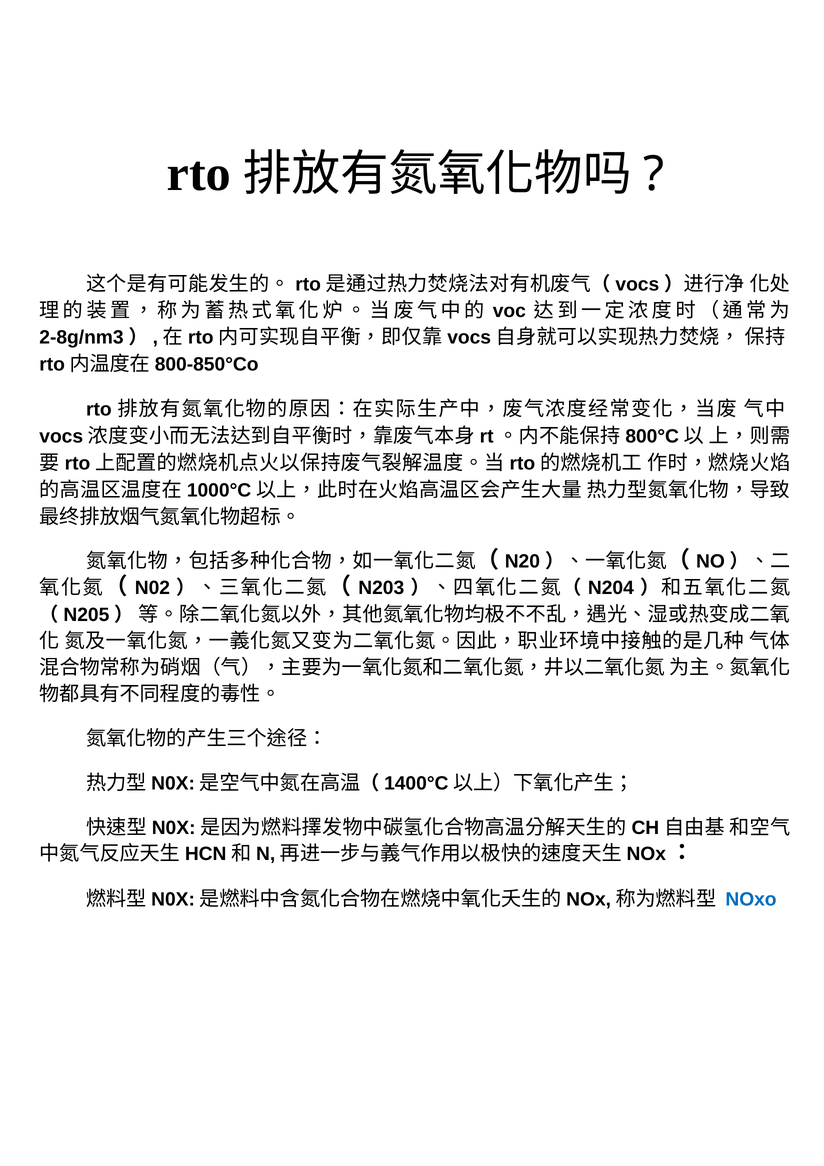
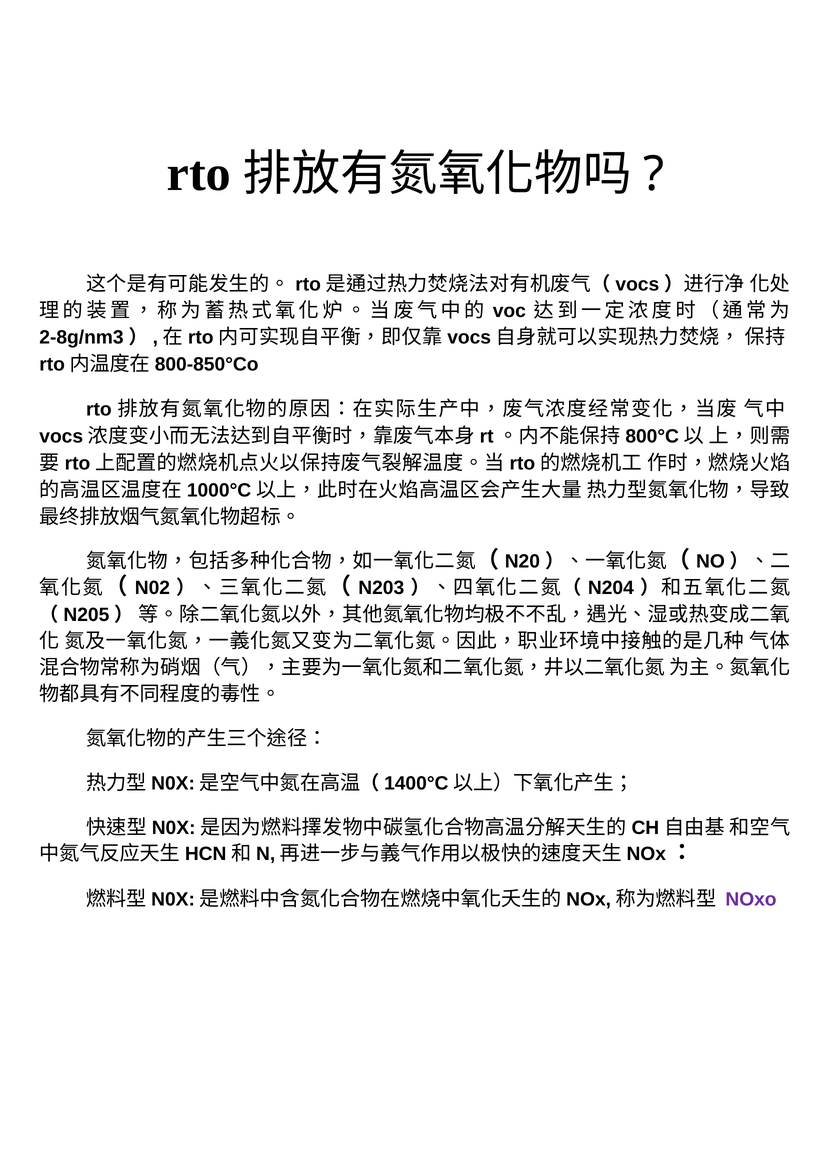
NOxo colour: blue -> purple
